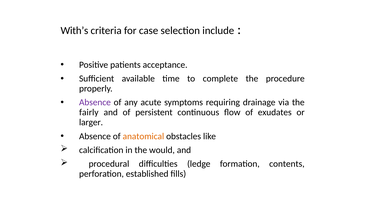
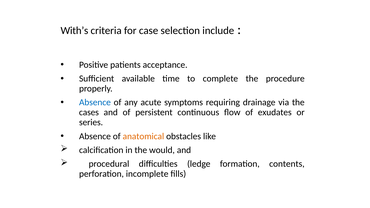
Absence at (95, 102) colour: purple -> blue
fairly: fairly -> cases
larger: larger -> series
established: established -> incomplete
